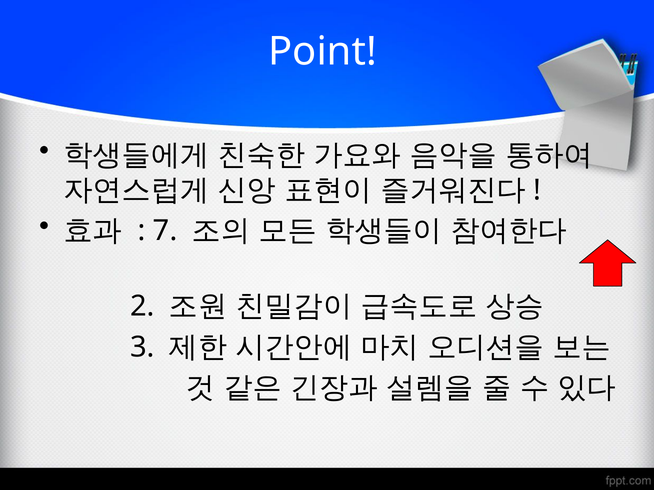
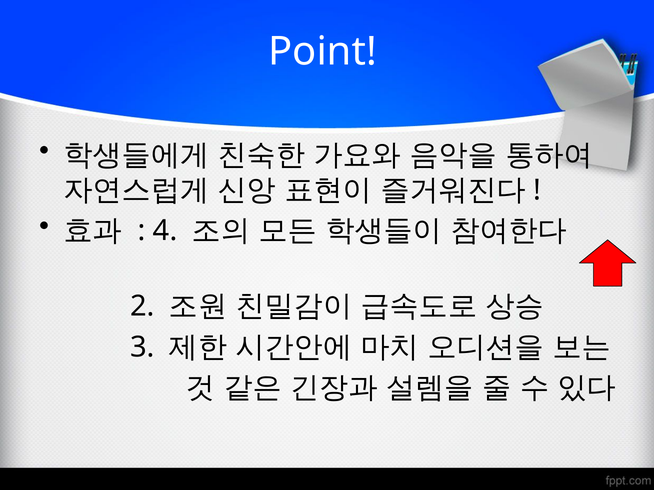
7: 7 -> 4
